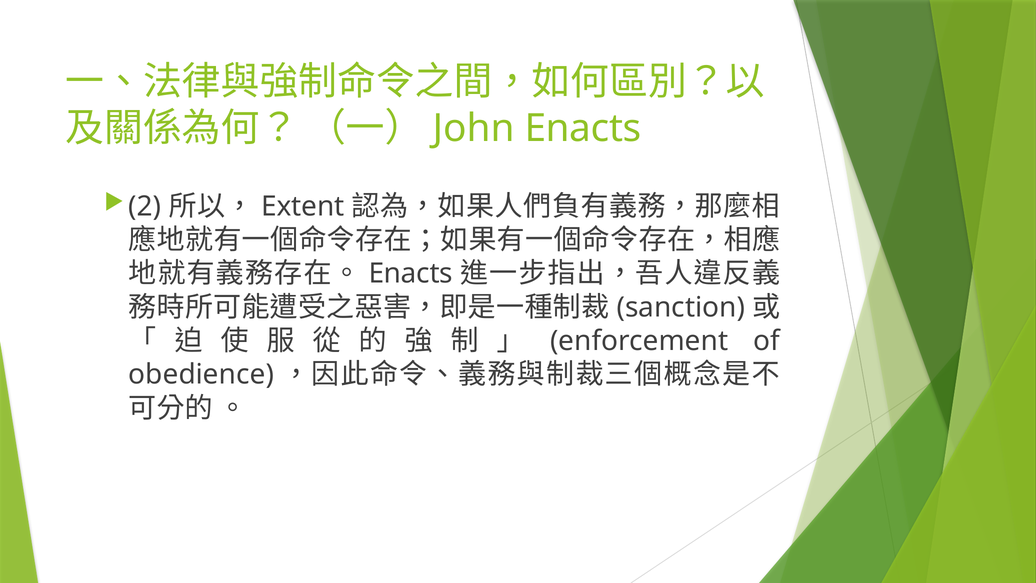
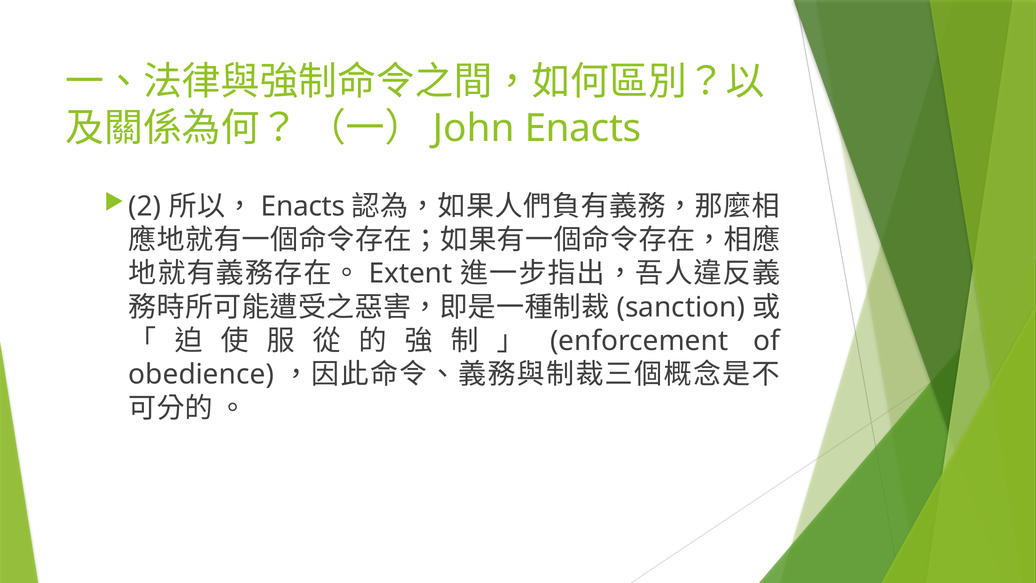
Extent at (303, 206): Extent -> Enacts
Enacts at (411, 274): Enacts -> Extent
